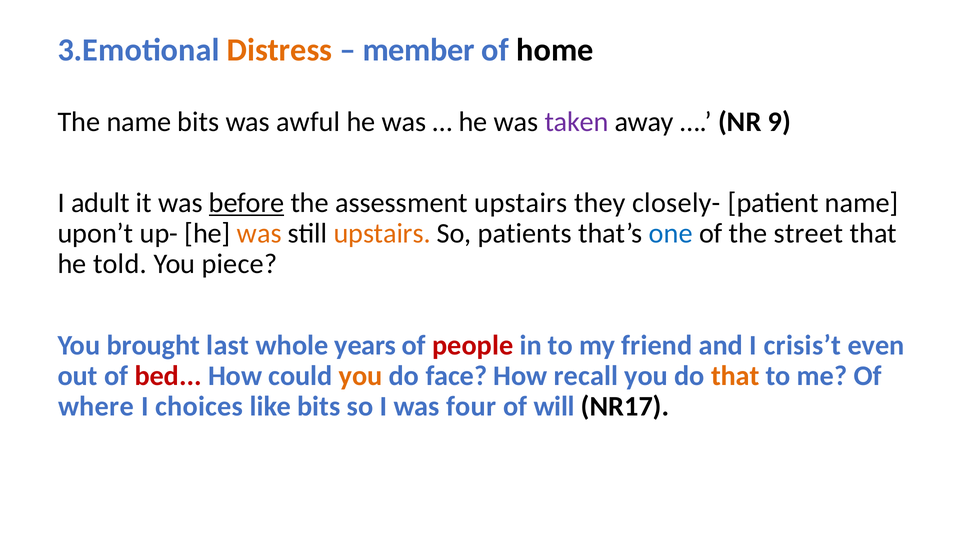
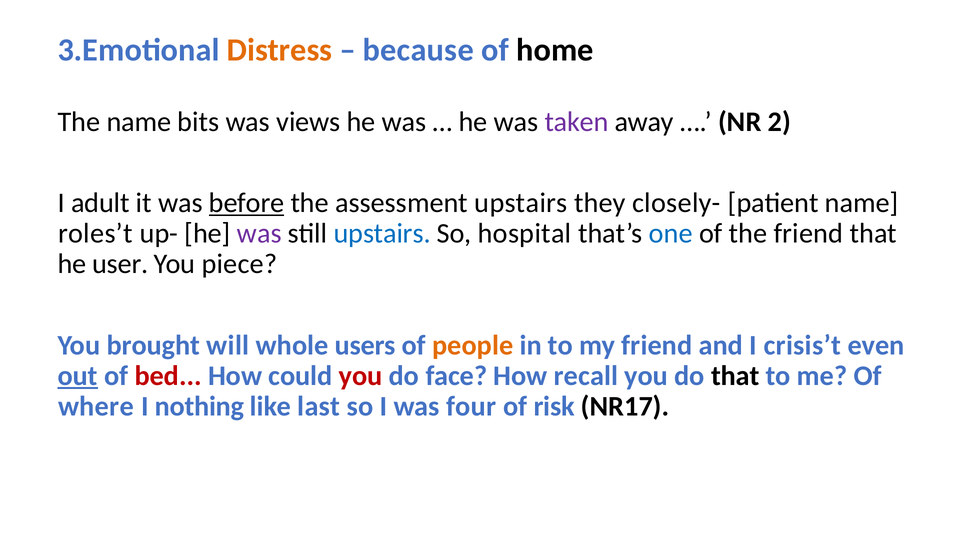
member: member -> because
awful: awful -> views
9: 9 -> 2
upon’t: upon’t -> roles’t
was at (259, 233) colour: orange -> purple
upstairs at (382, 233) colour: orange -> blue
patients: patients -> hospital
the street: street -> friend
told: told -> user
last: last -> will
years: years -> users
people colour: red -> orange
out underline: none -> present
you at (361, 376) colour: orange -> red
that at (735, 376) colour: orange -> black
choices: choices -> nothing
like bits: bits -> last
will: will -> risk
